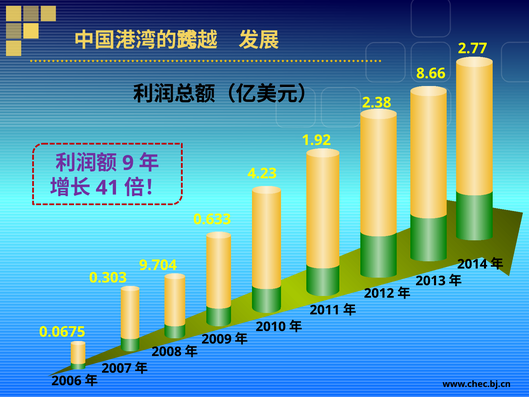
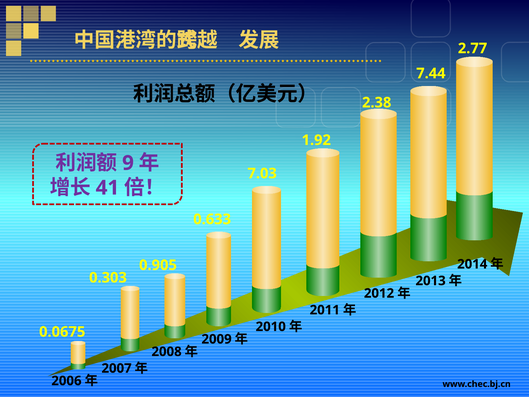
8.66: 8.66 -> 7.44
4.23: 4.23 -> 7.03
9.704: 9.704 -> 0.905
